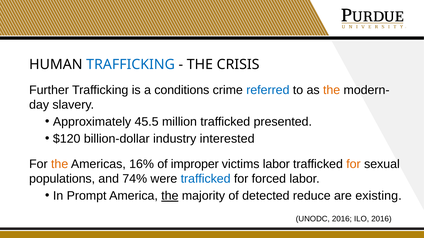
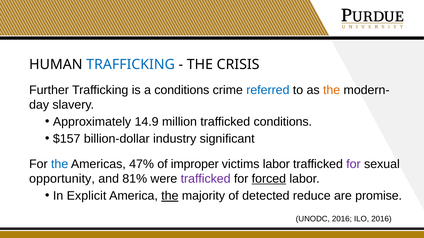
45.5: 45.5 -> 14.9
trafficked presented: presented -> conditions
$120: $120 -> $157
interested: interested -> significant
the at (60, 164) colour: orange -> blue
16%: 16% -> 47%
for at (354, 164) colour: orange -> purple
populations: populations -> opportunity
74%: 74% -> 81%
trafficked at (206, 179) colour: blue -> purple
forced underline: none -> present
Prompt: Prompt -> Explicit
existing: existing -> promise
